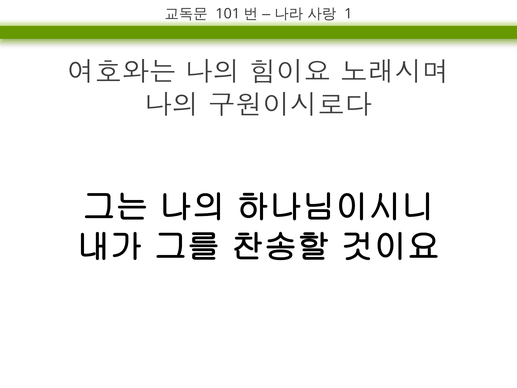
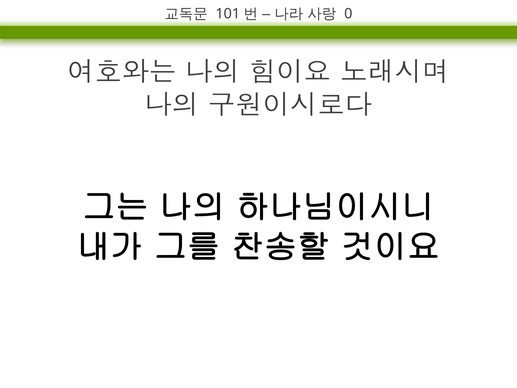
1: 1 -> 0
